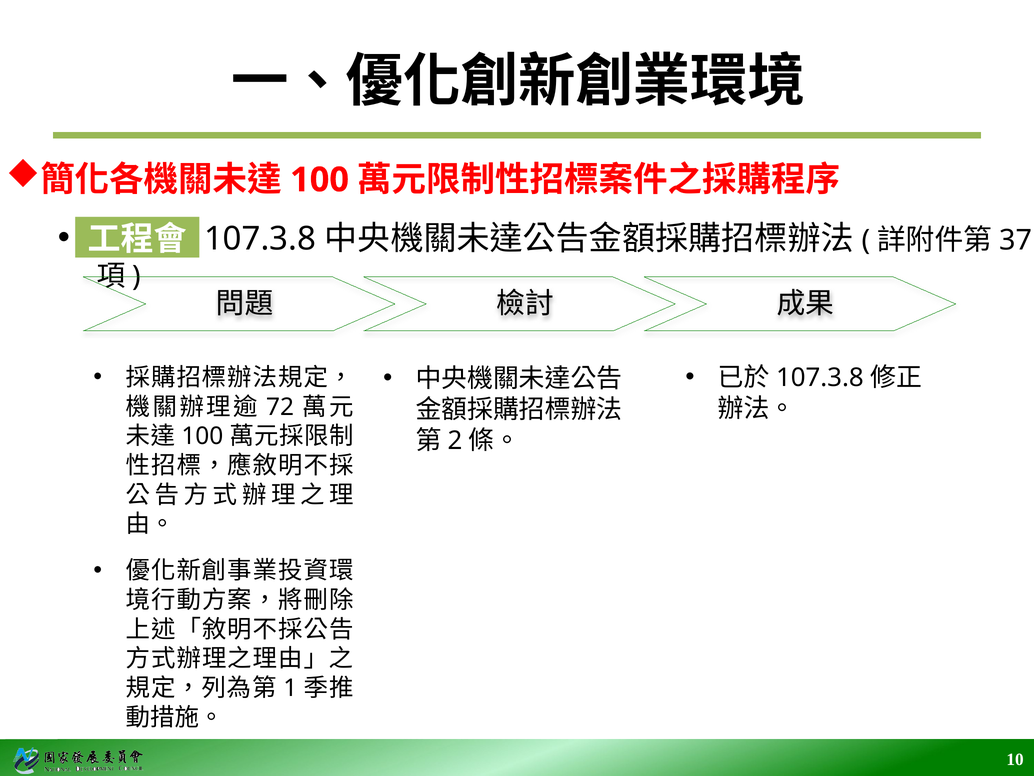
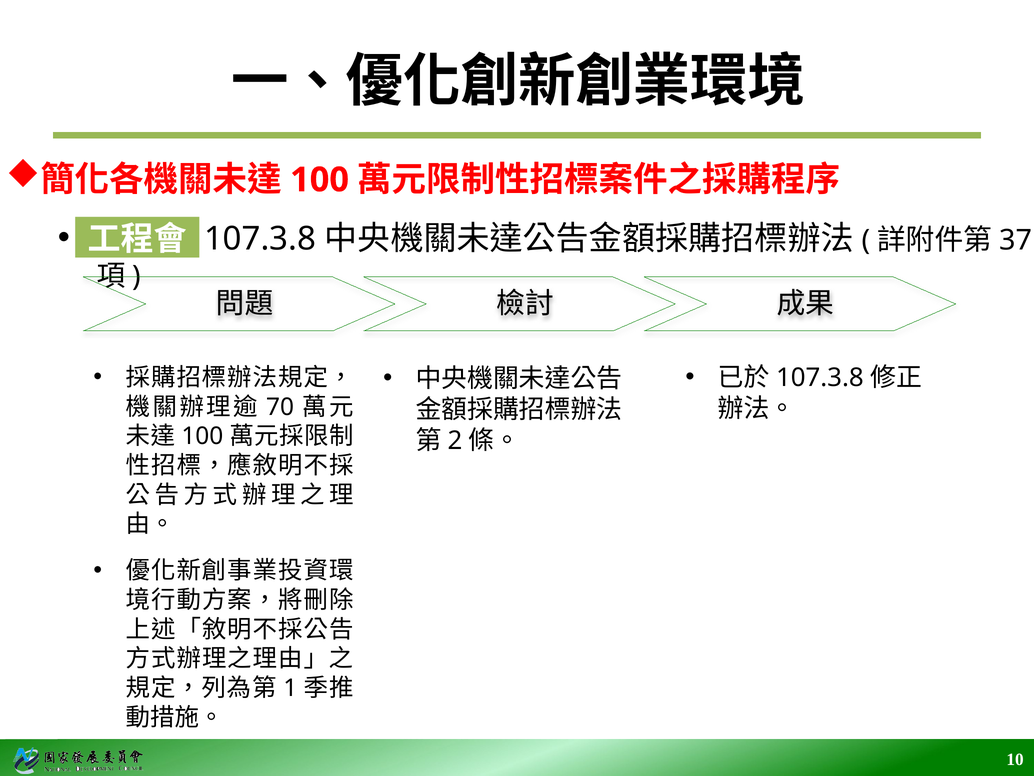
72: 72 -> 70
